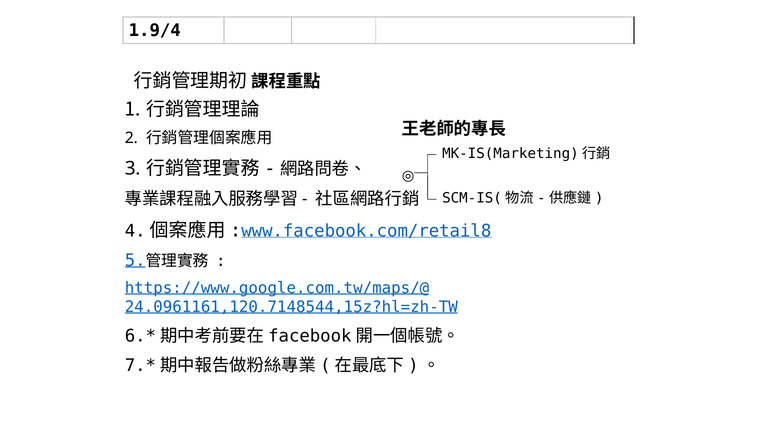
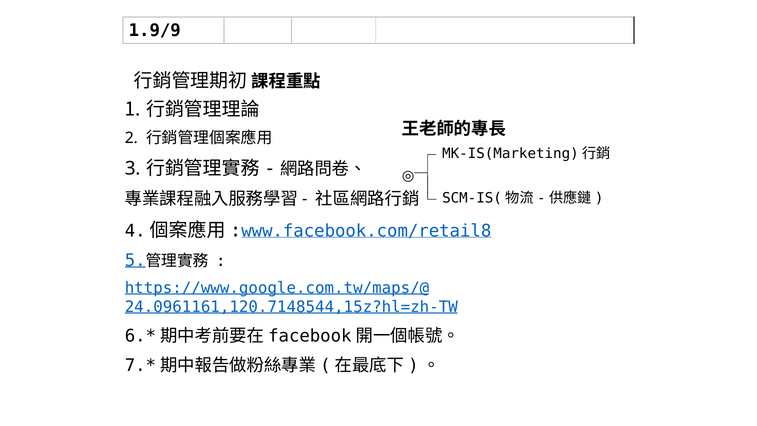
1.9/4: 1.9/4 -> 1.9/9
